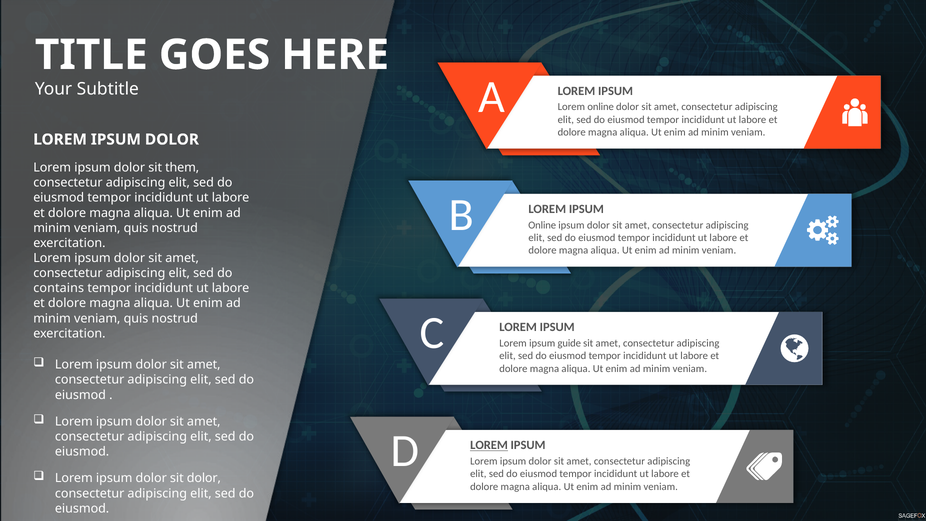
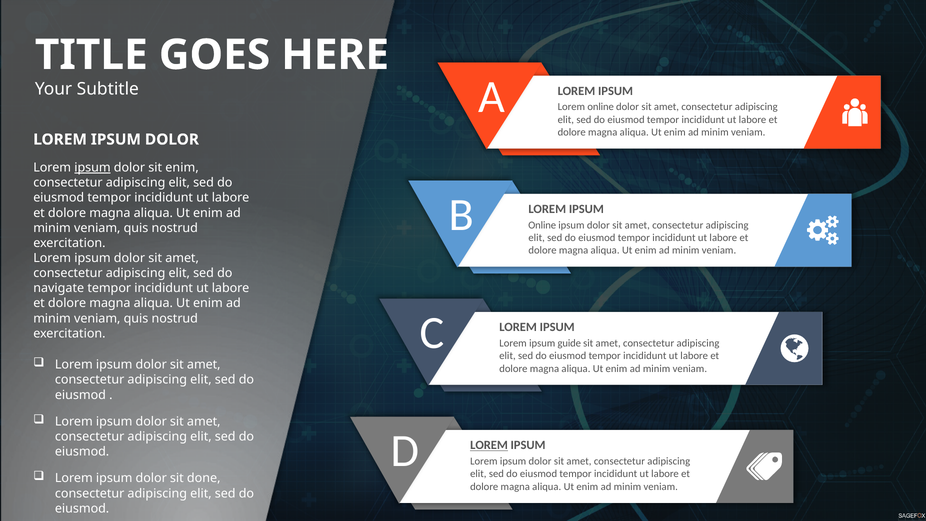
ipsum at (92, 168) underline: none -> present
sit them: them -> enim
contains: contains -> navigate
sit dolor: dolor -> done
